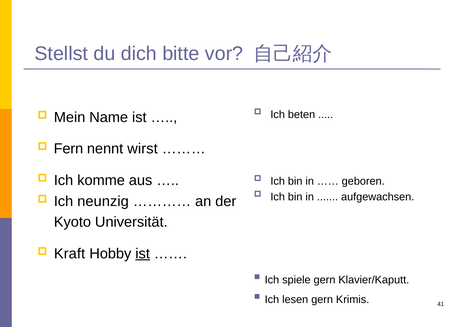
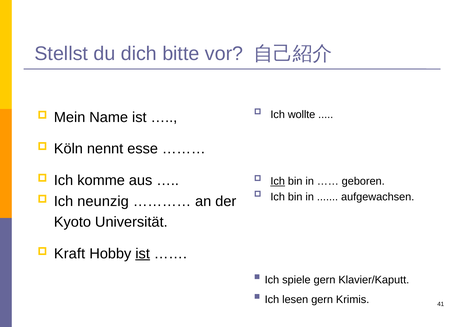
beten: beten -> wollte
Fern: Fern -> Köln
wirst: wirst -> esse
Ich at (278, 181) underline: none -> present
